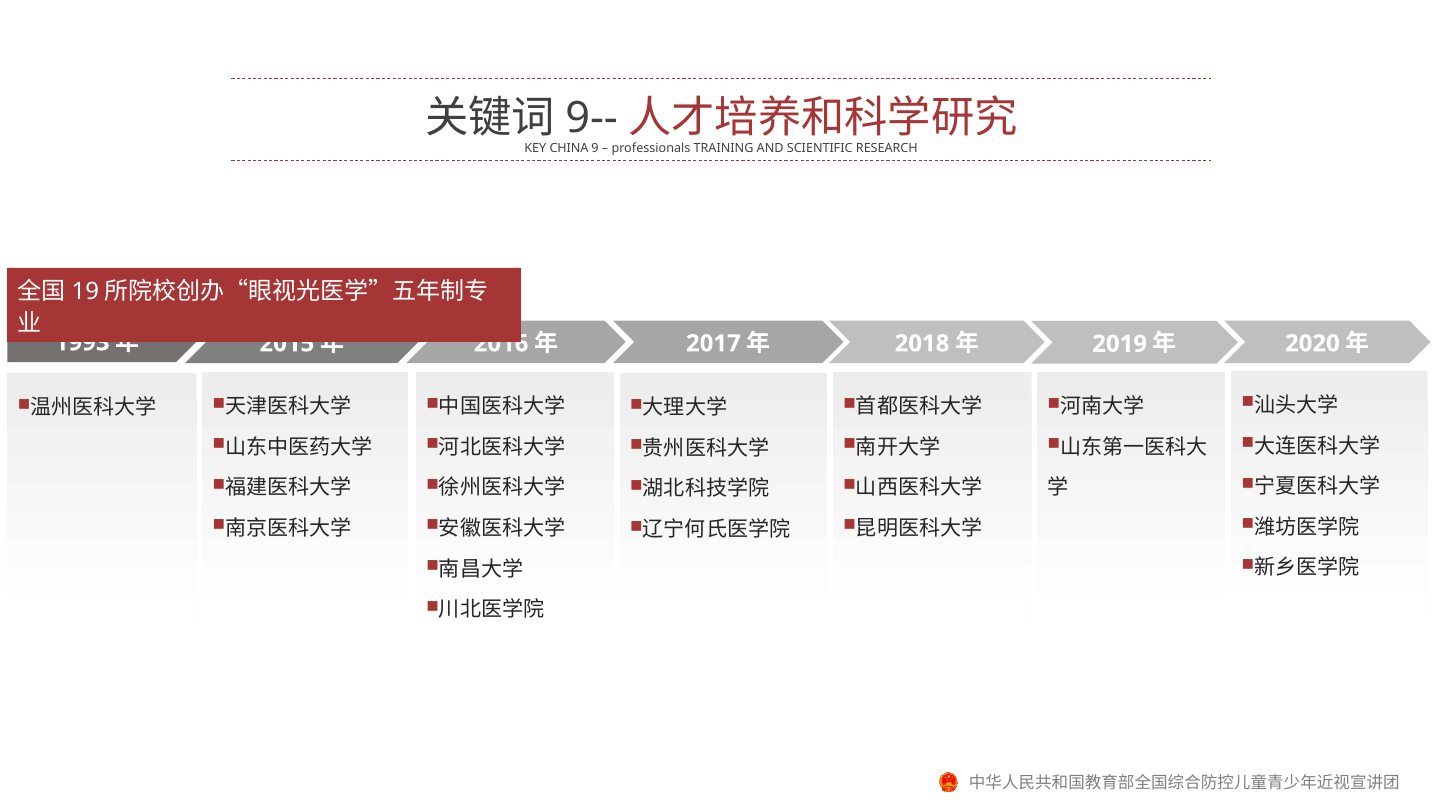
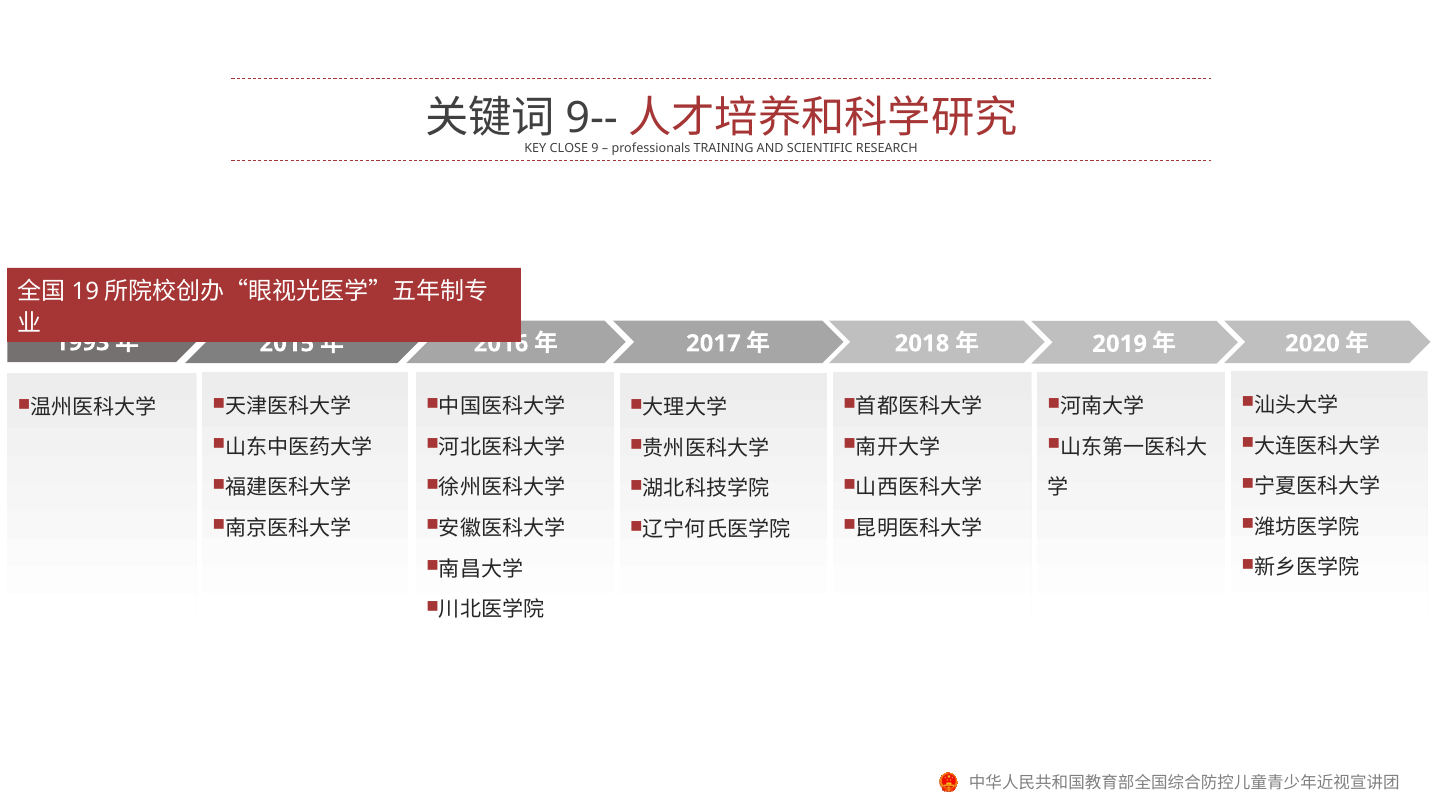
CHINA: CHINA -> CLOSE
